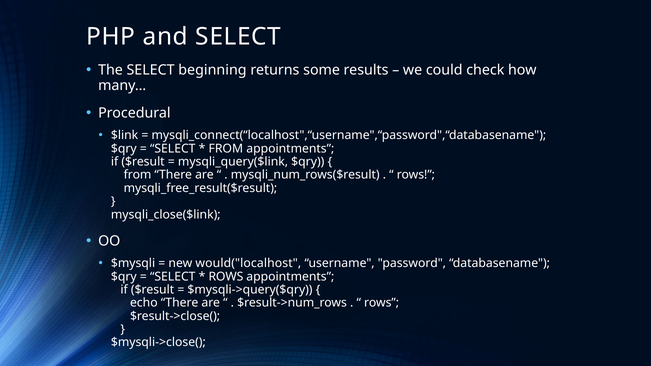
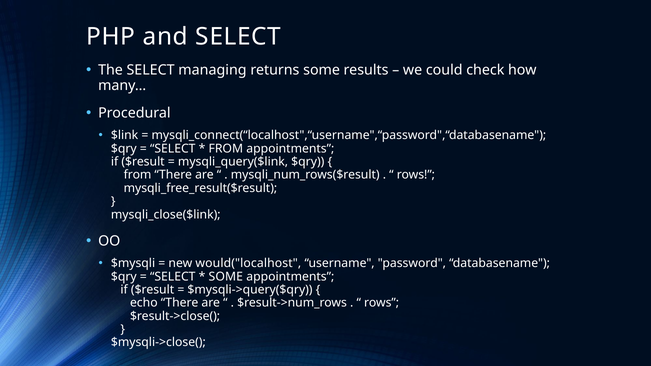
beginning: beginning -> managing
ROWS at (226, 277): ROWS -> SOME
